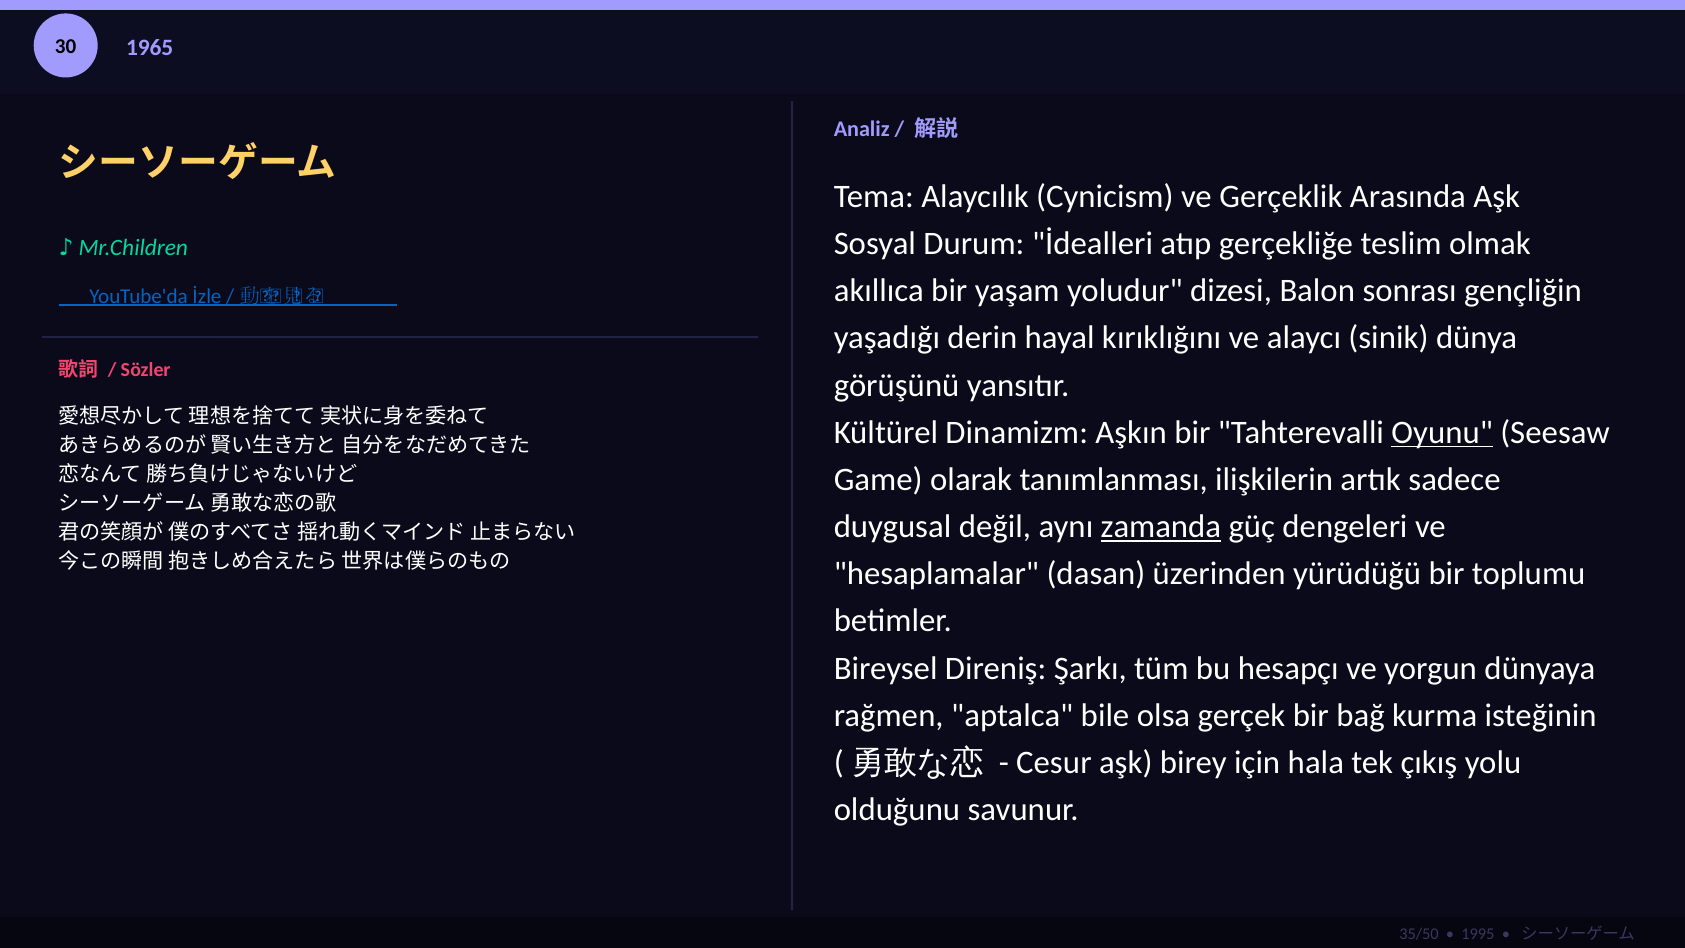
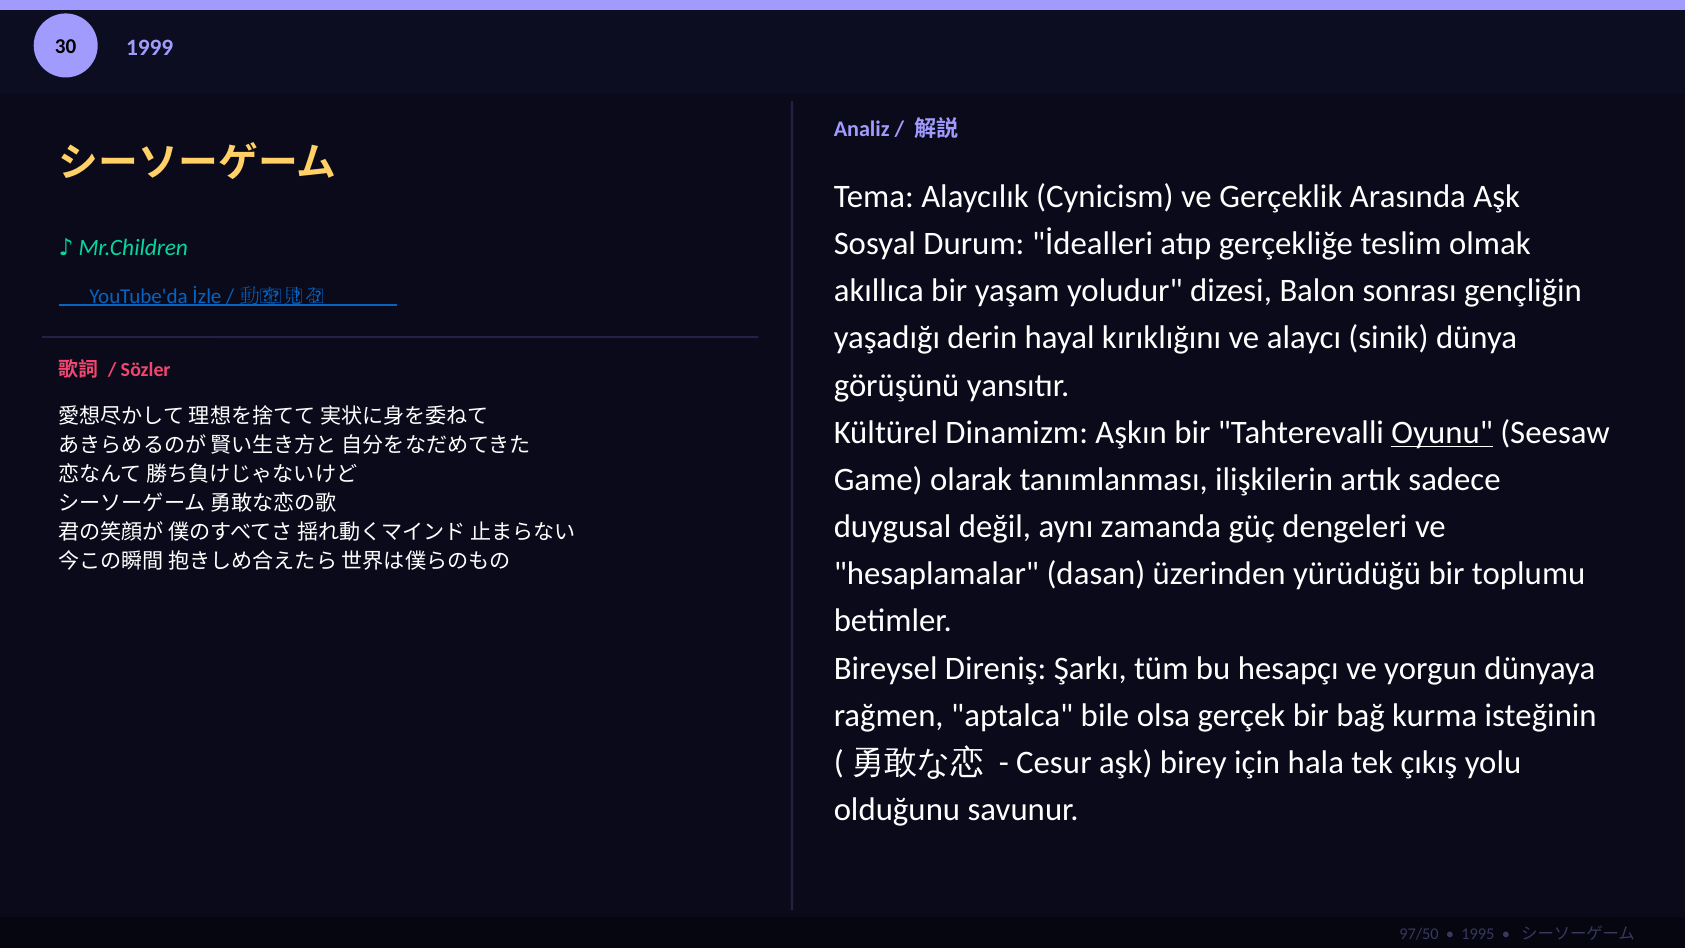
1965: 1965 -> 1999
zamanda underline: present -> none
35/50: 35/50 -> 97/50
